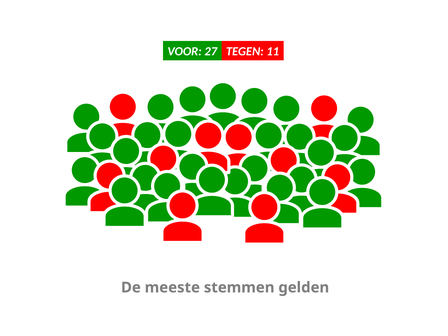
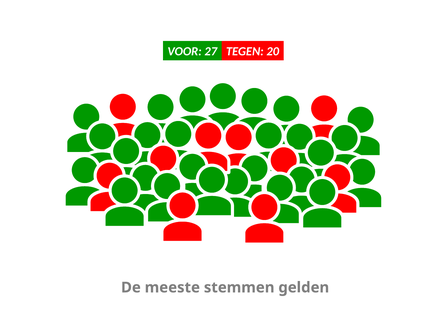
11: 11 -> 20
